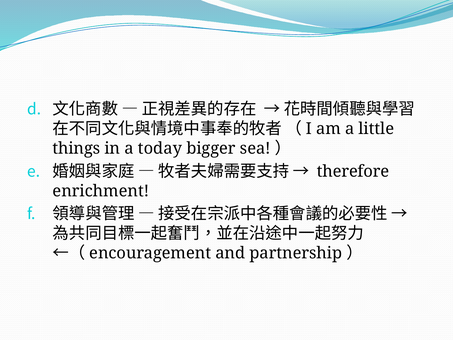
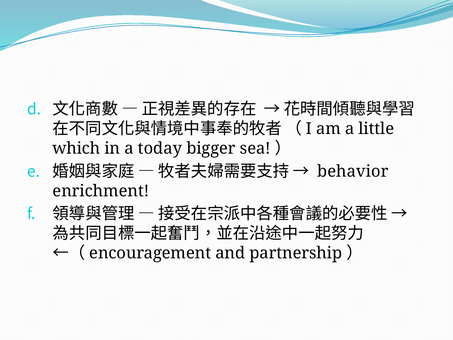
things: things -> which
therefore: therefore -> behavior
